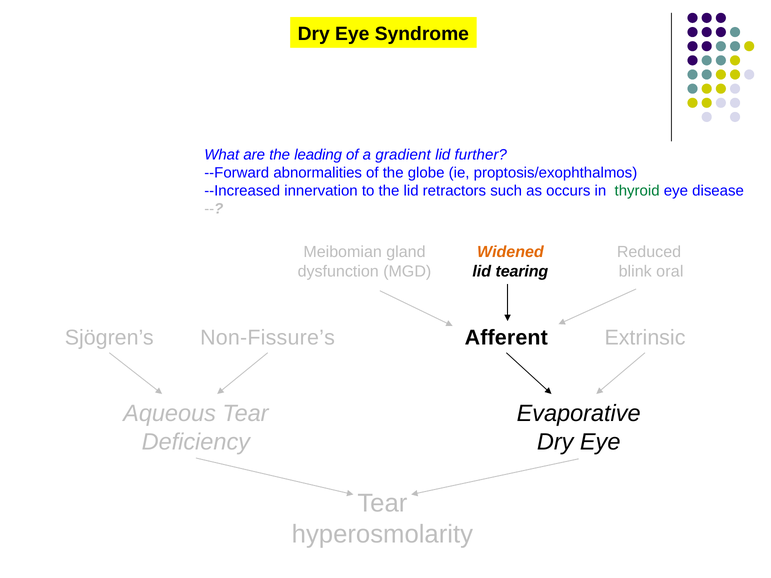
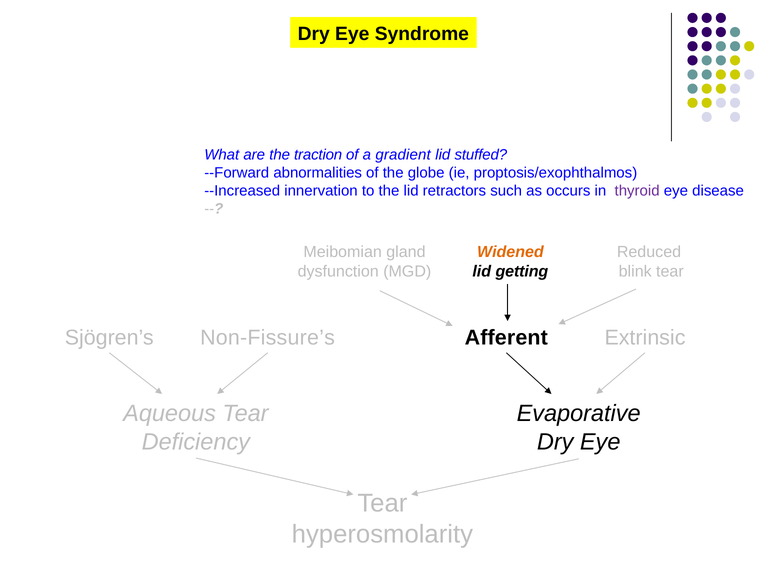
leading: leading -> traction
further: further -> stuffed
thyroid colour: green -> purple
tearing: tearing -> getting
blink oral: oral -> tear
